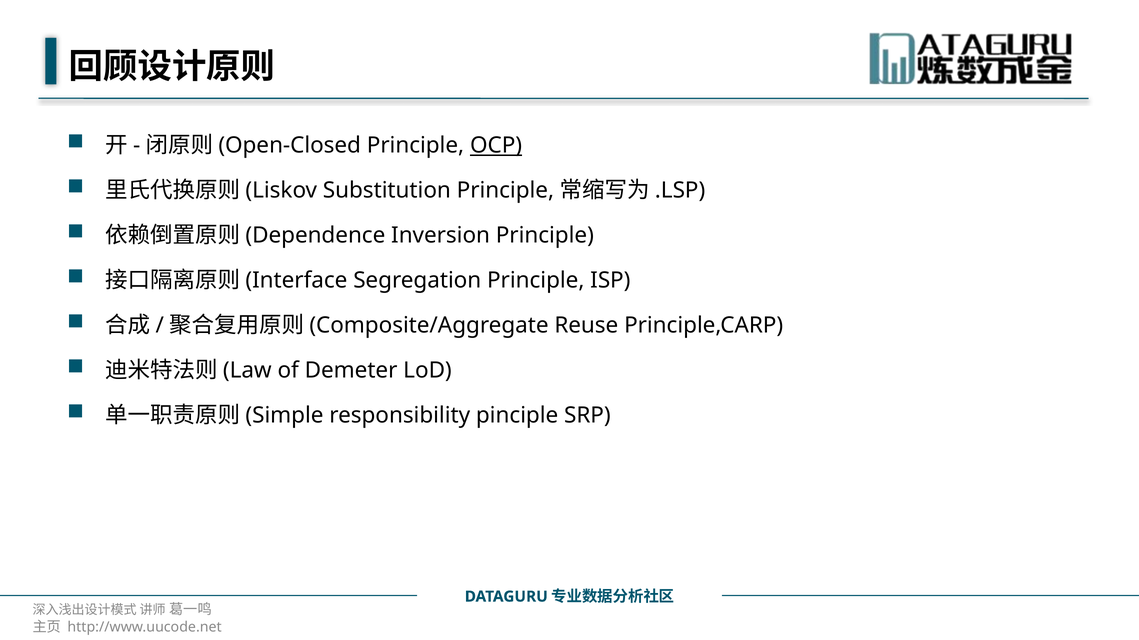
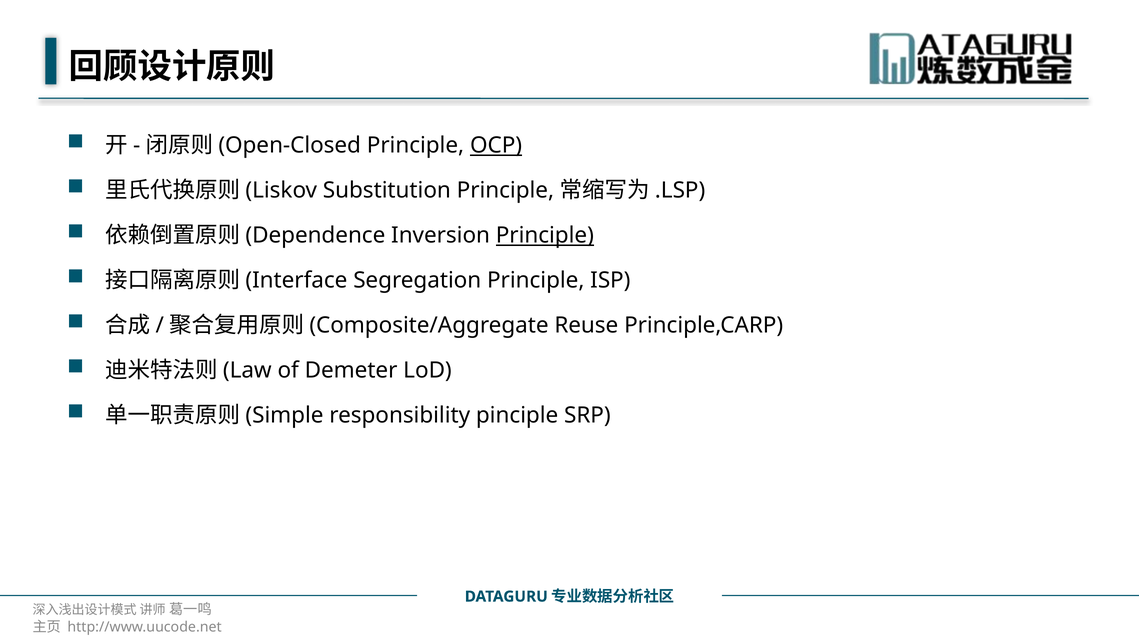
Principle at (545, 235) underline: none -> present
